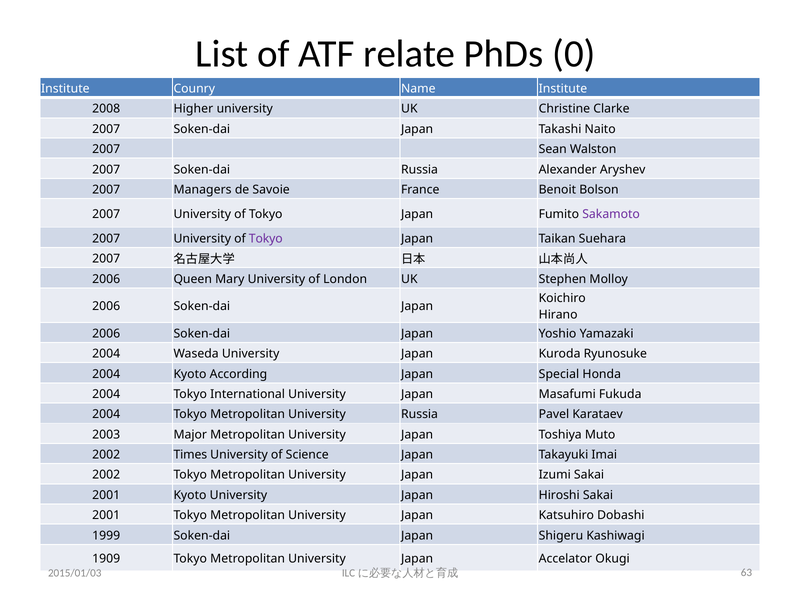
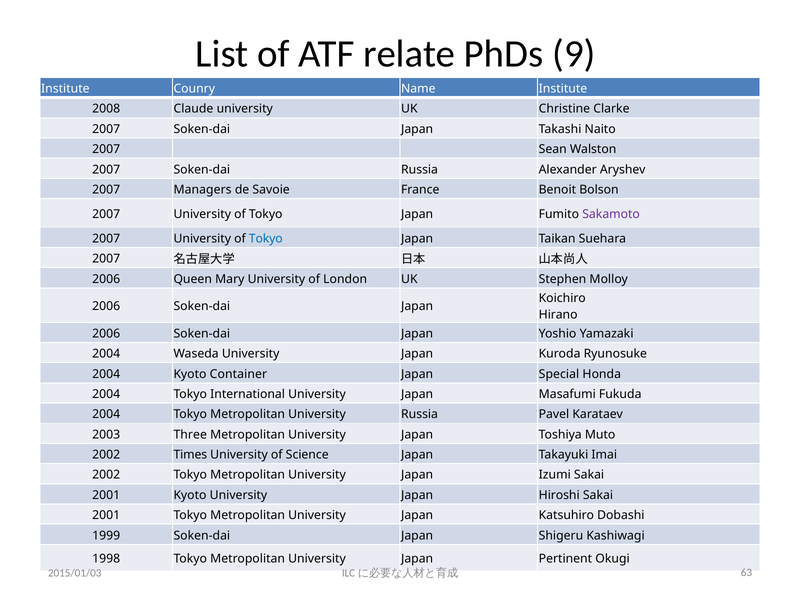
0: 0 -> 9
Higher: Higher -> Claude
Tokyo at (266, 239) colour: purple -> blue
According: According -> Container
Major: Major -> Three
1909: 1909 -> 1998
Accelator: Accelator -> Pertinent
